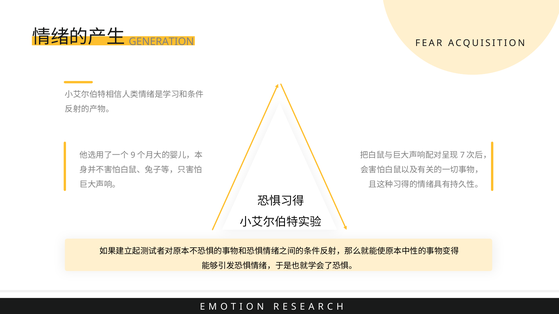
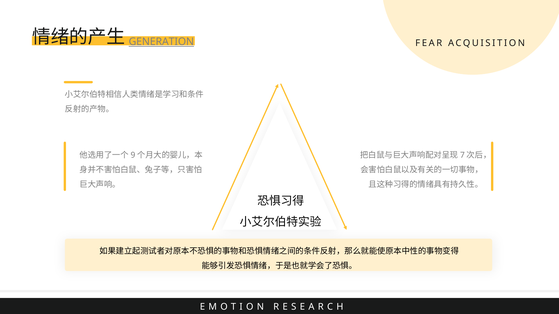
GENERATION underline: none -> present
